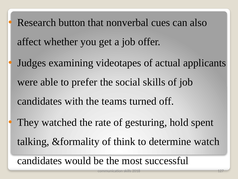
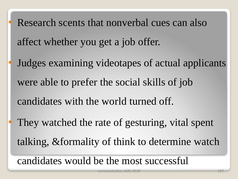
button: button -> scents
teams: teams -> world
hold: hold -> vital
